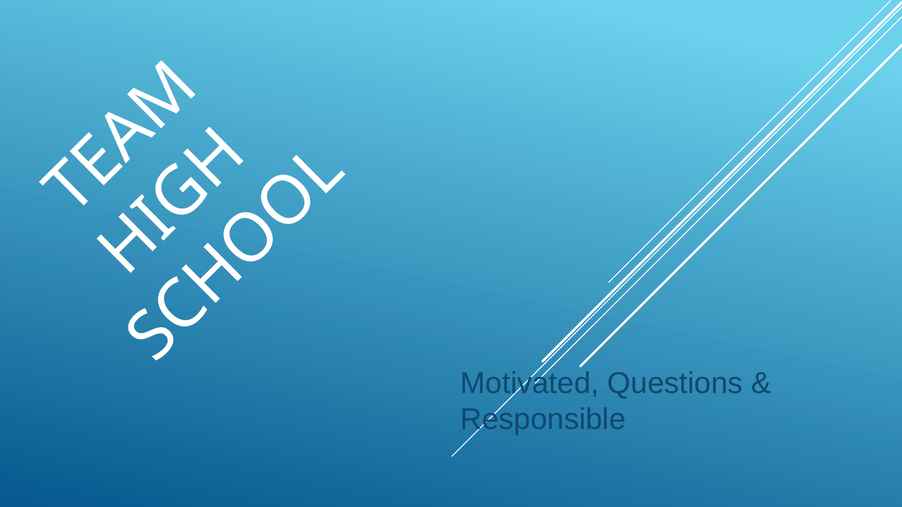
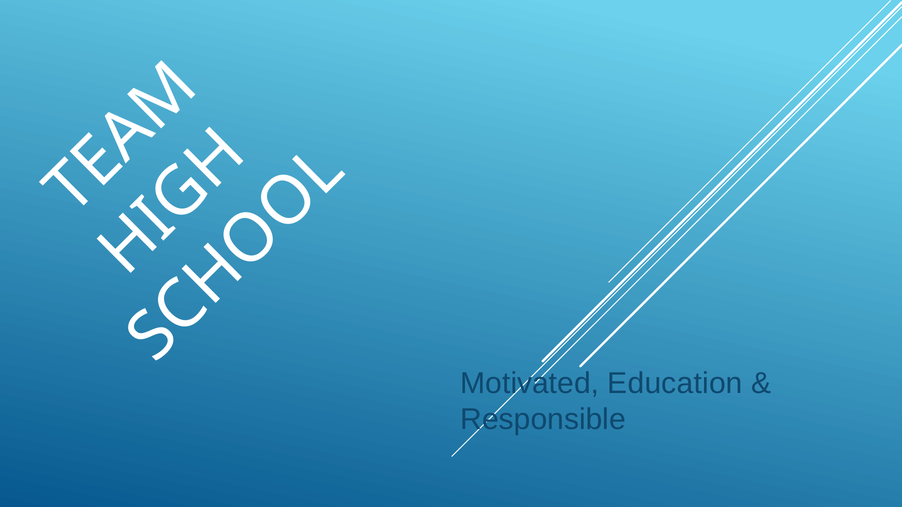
Questions: Questions -> Education
